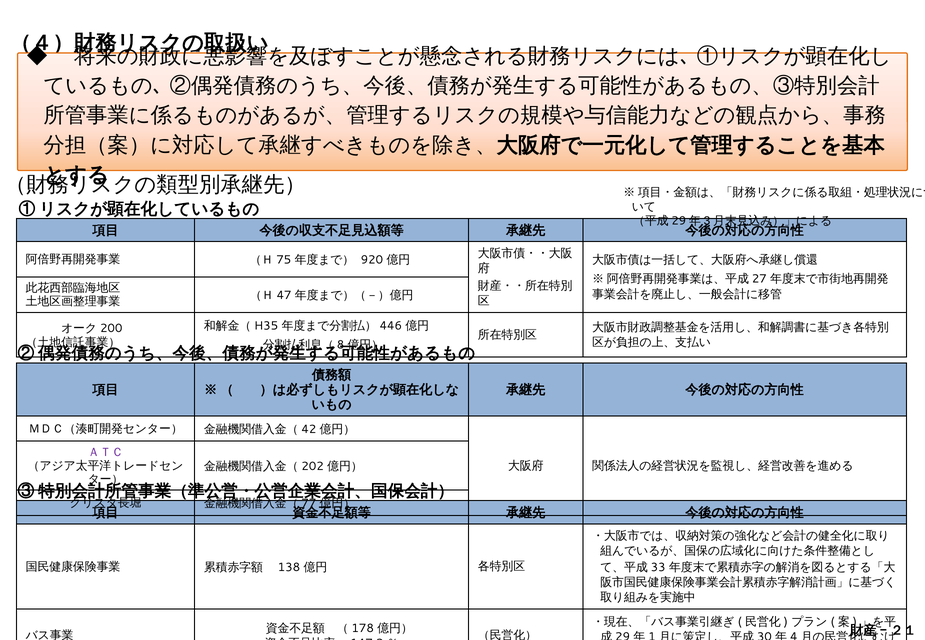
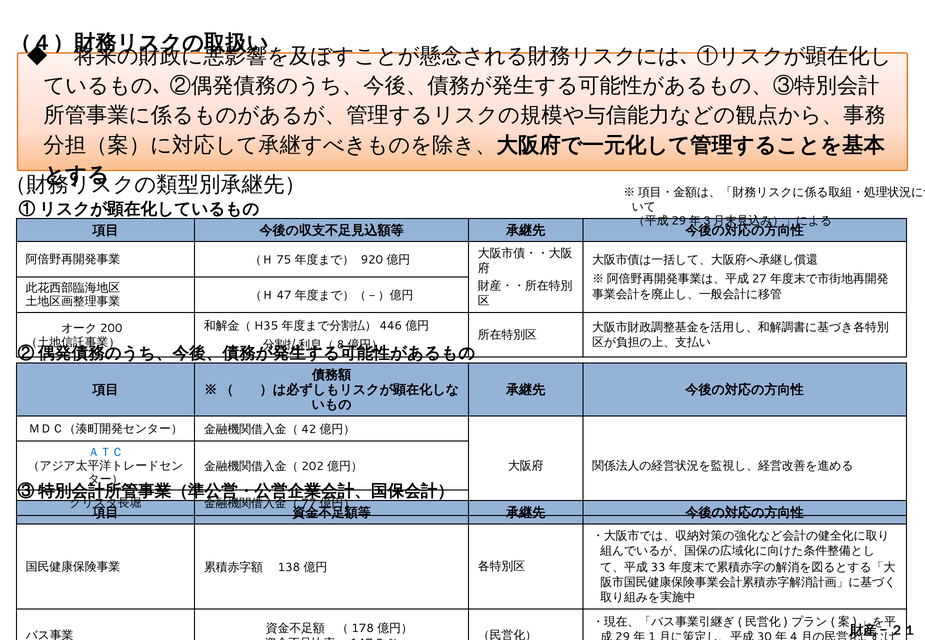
ＡＴＣ colour: purple -> blue
